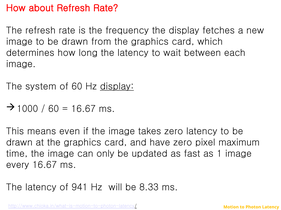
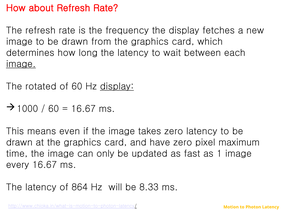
image at (21, 64) underline: none -> present
system: system -> rotated
941: 941 -> 864
